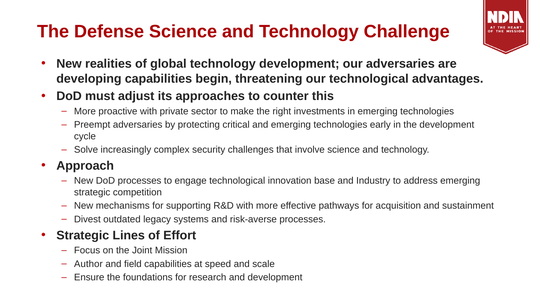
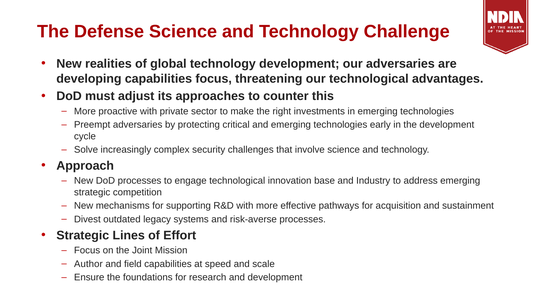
capabilities begin: begin -> focus
